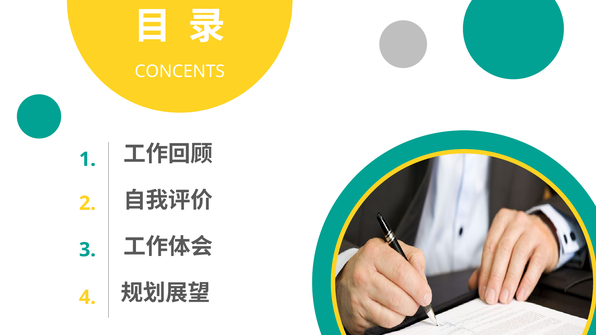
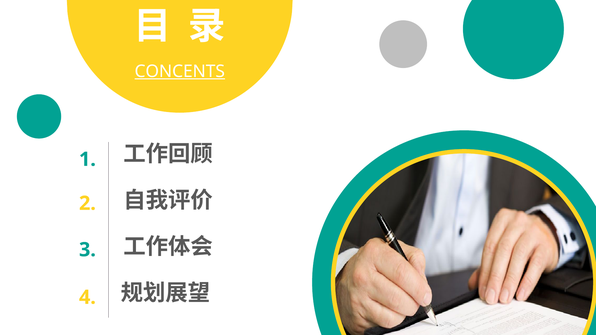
CONCENTS underline: none -> present
